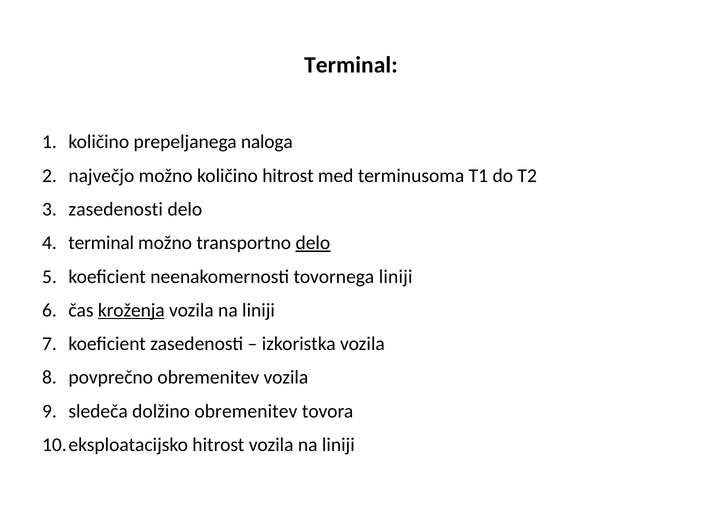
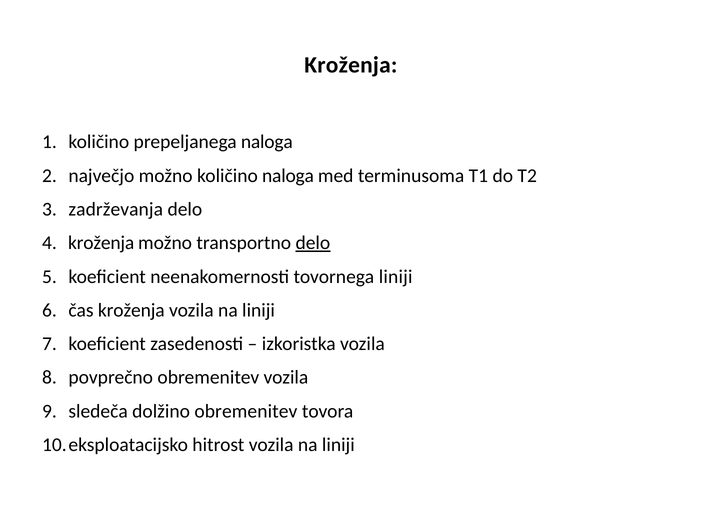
Terminal at (351, 65): Terminal -> Kroženja
količino hitrost: hitrost -> naloga
zasedenosti at (116, 209): zasedenosti -> zadrževanja
terminal at (101, 243): terminal -> kroženja
kroženja at (131, 311) underline: present -> none
